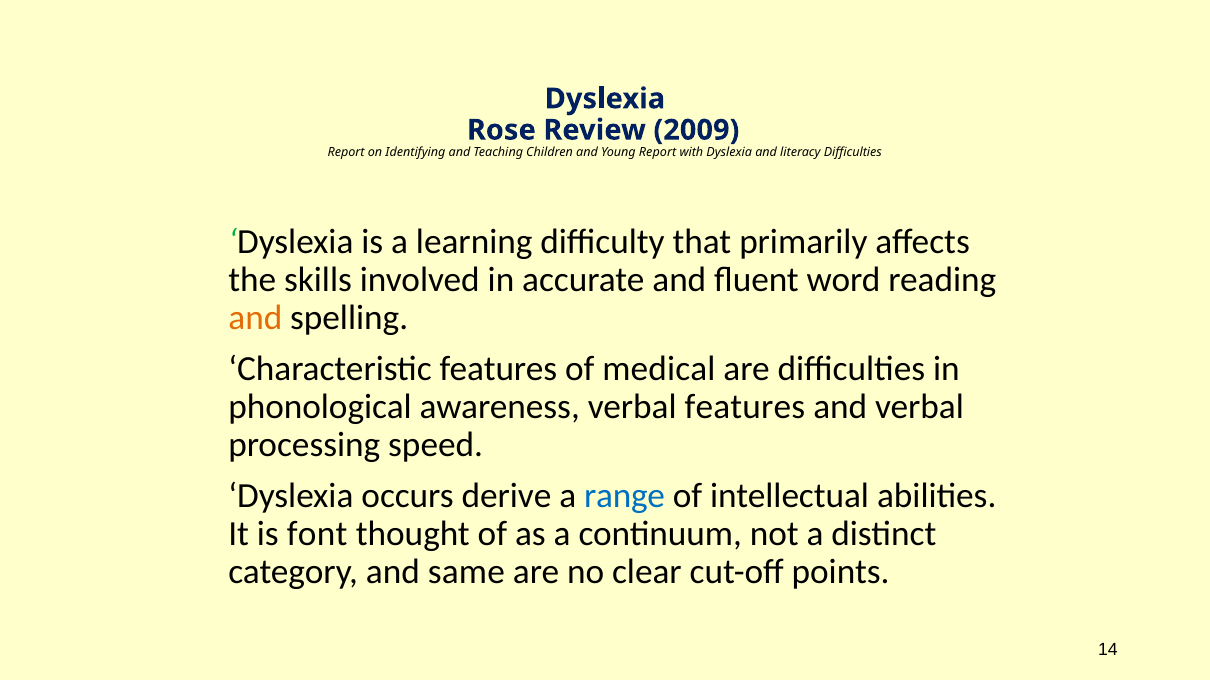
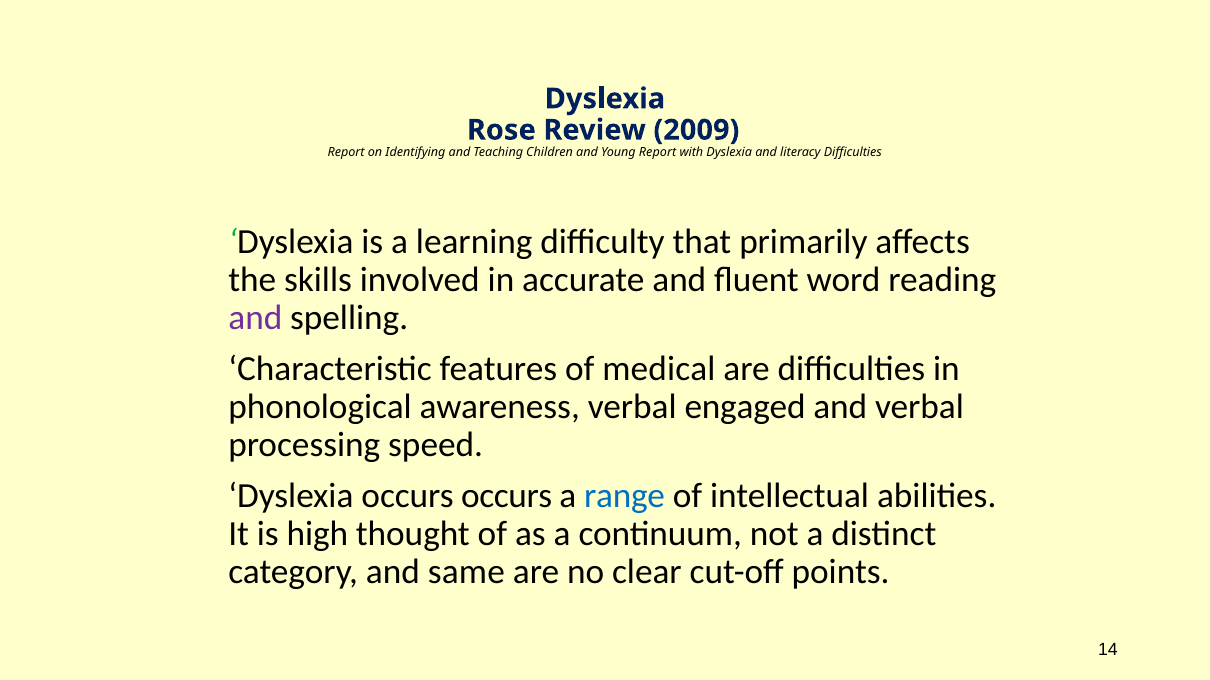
and at (255, 318) colour: orange -> purple
verbal features: features -> engaged
occurs derive: derive -> occurs
font: font -> high
